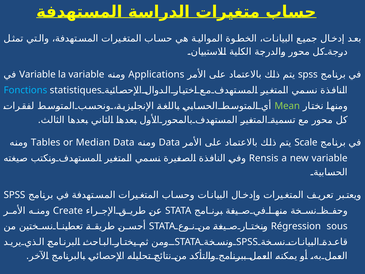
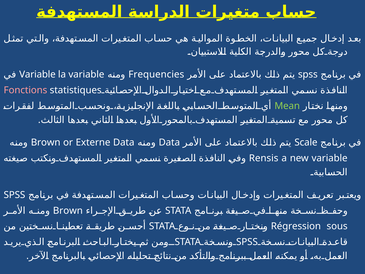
Applications: Applications -> Frequencies
Fonctions colour: light blue -> pink
Tables at (46, 142): Tables -> Brown
Median: Median -> Externe
Create at (68, 210): Create -> Brown
